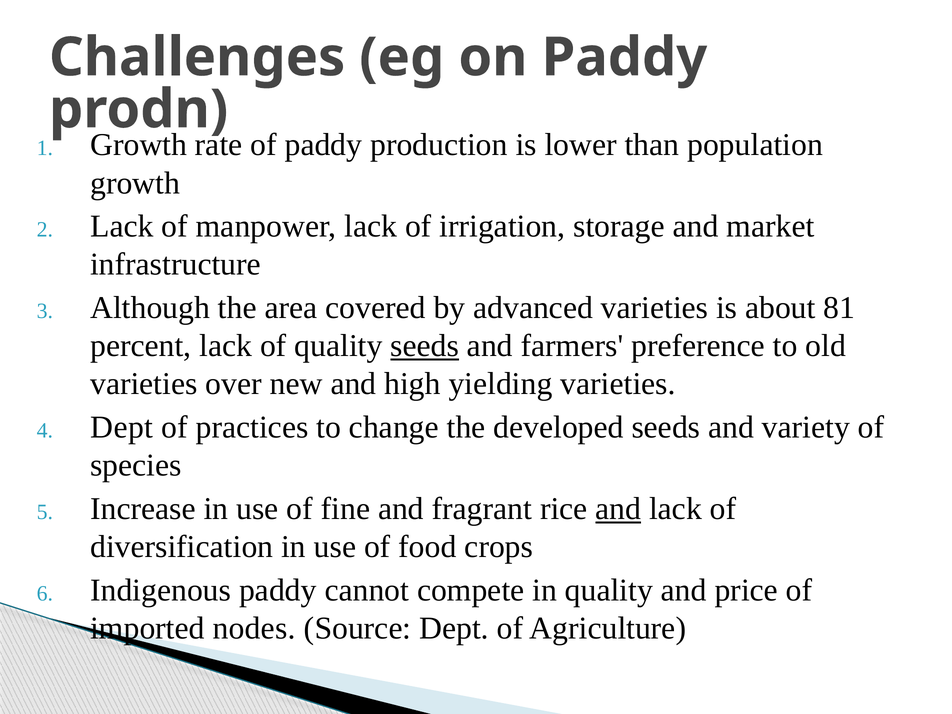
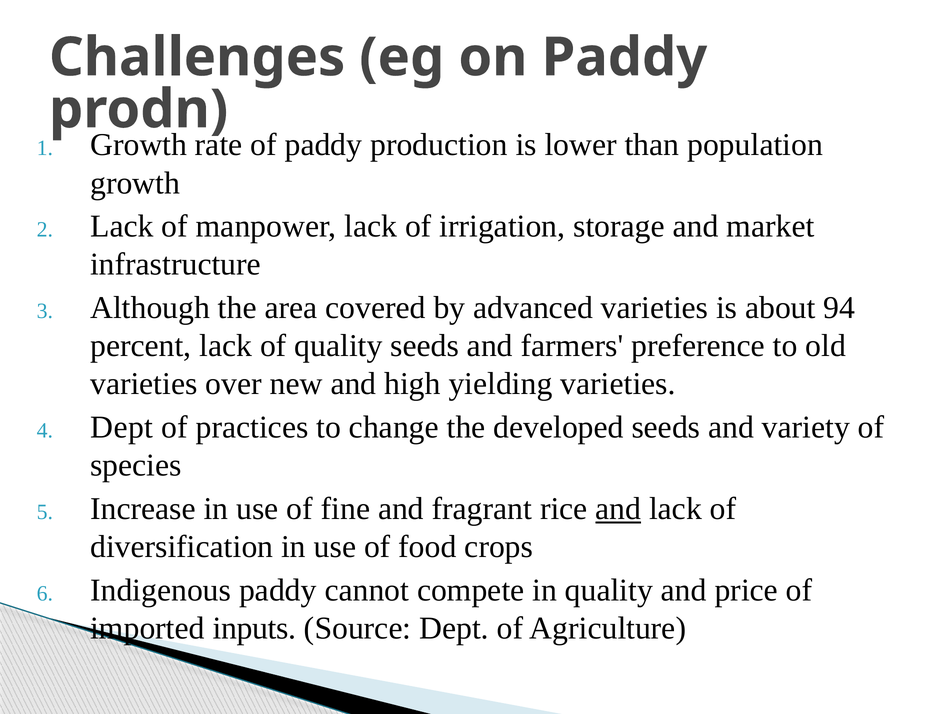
81: 81 -> 94
seeds at (425, 346) underline: present -> none
nodes: nodes -> inputs
